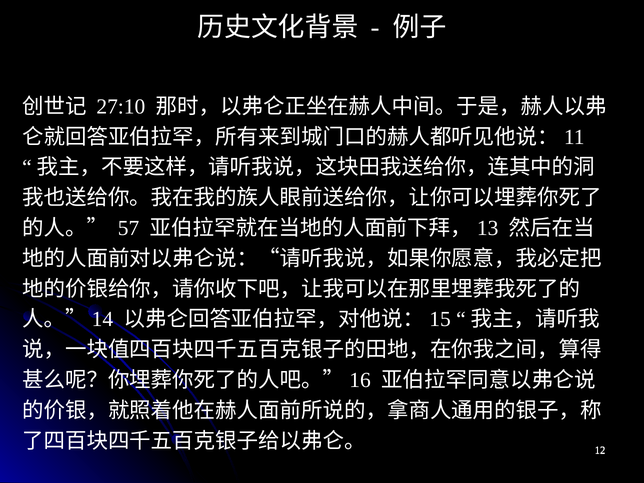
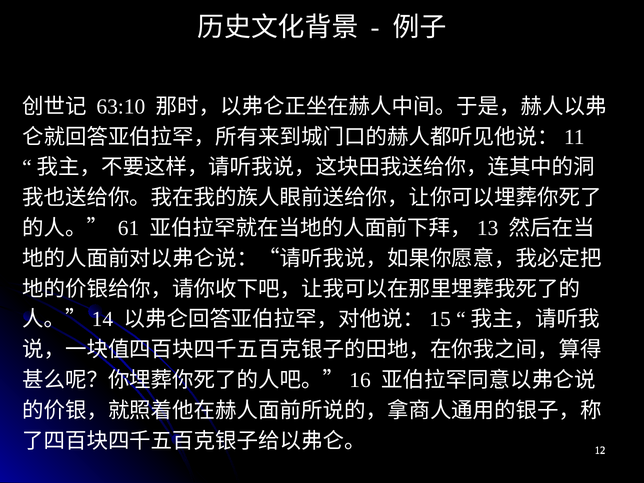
27:10: 27:10 -> 63:10
57: 57 -> 61
